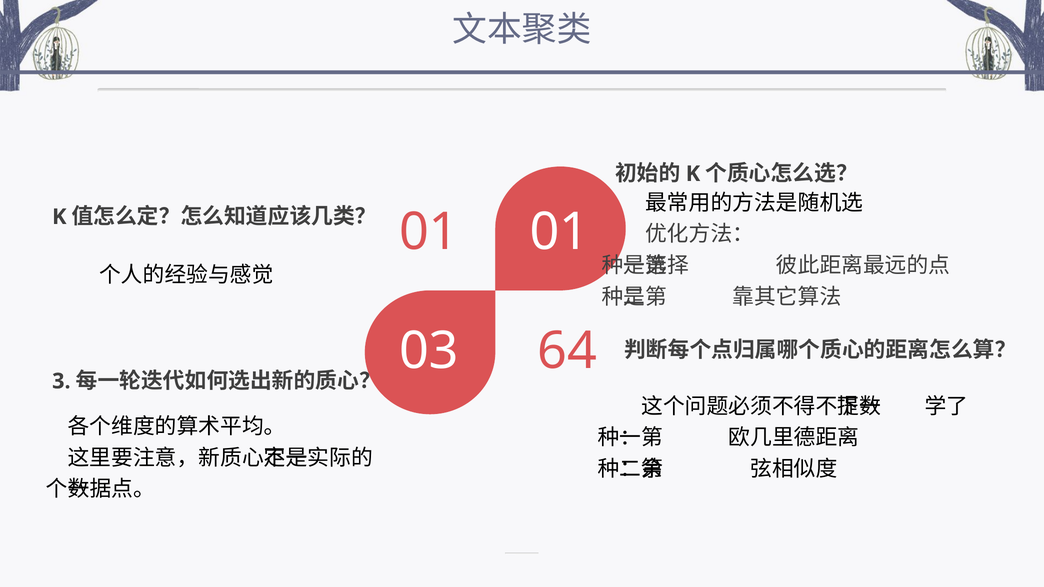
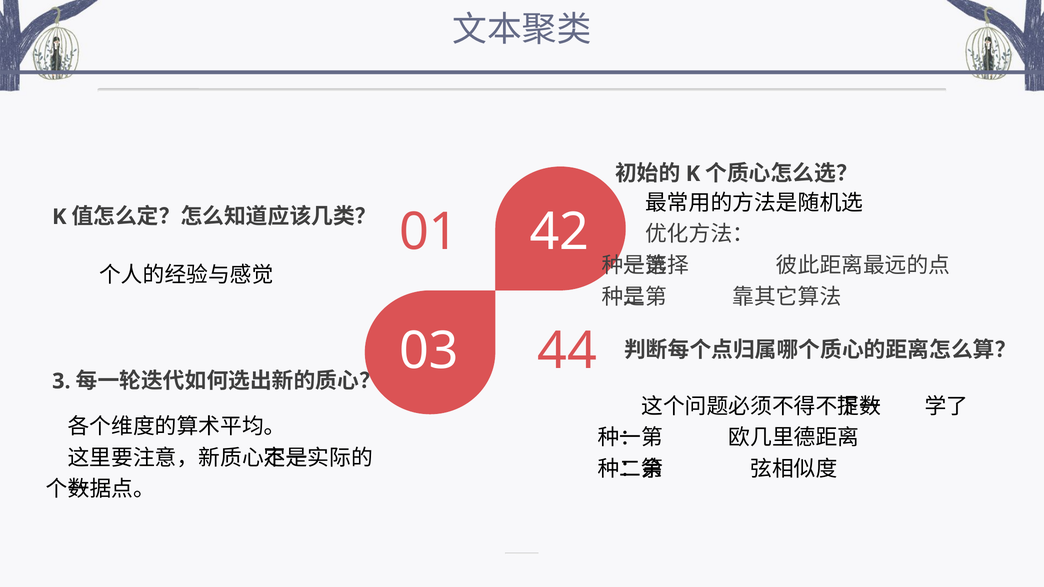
01 01: 01 -> 42
64: 64 -> 44
